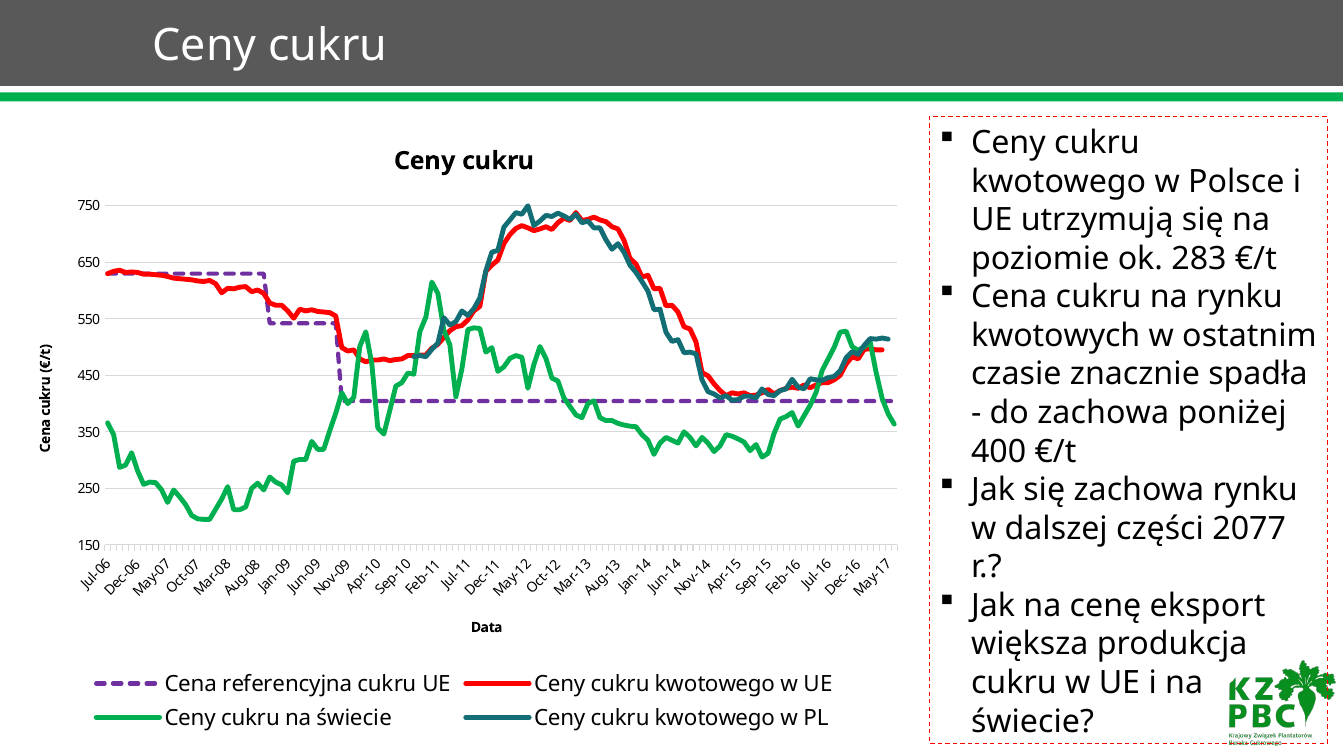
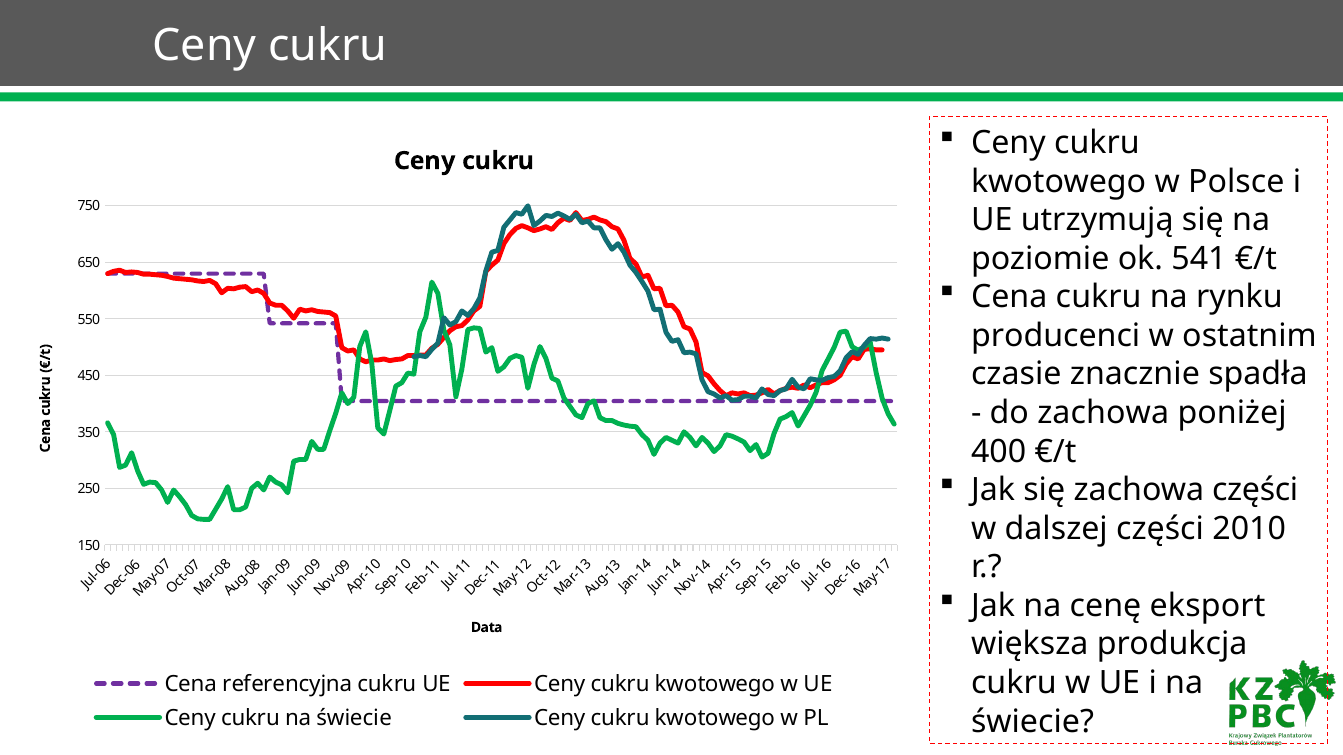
283: 283 -> 541
kwotowych: kwotowych -> producenci
zachowa rynku: rynku -> części
2077: 2077 -> 2010
